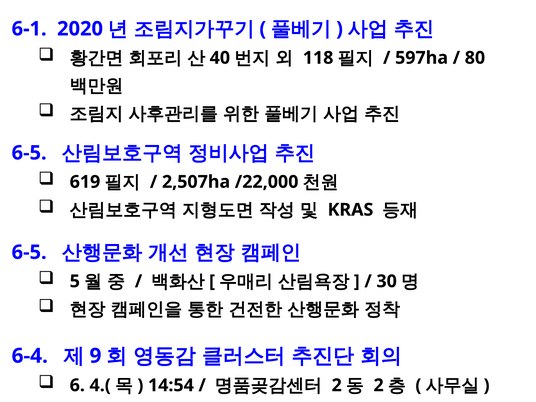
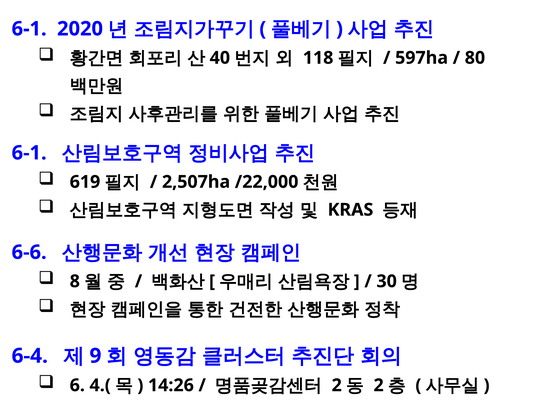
6-5 at (29, 153): 6-5 -> 6-1
6-5 at (29, 252): 6-5 -> 6-6
5 at (75, 281): 5 -> 8
14:54: 14:54 -> 14:26
